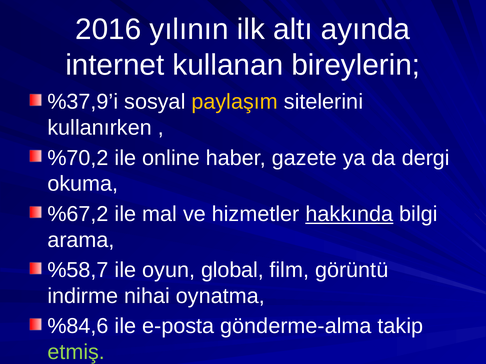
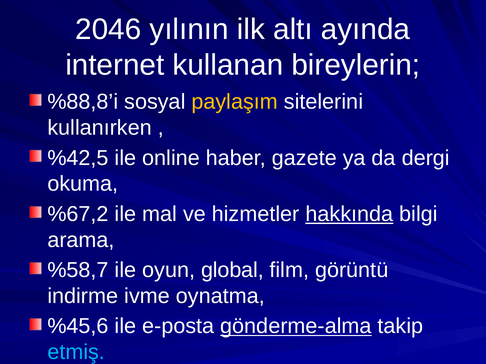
2016: 2016 -> 2046
%37,9’i: %37,9’i -> %88,8’i
%70,2: %70,2 -> %42,5
nihai: nihai -> ivme
%84,6: %84,6 -> %45,6
gönderme-alma underline: none -> present
etmiş colour: light green -> light blue
